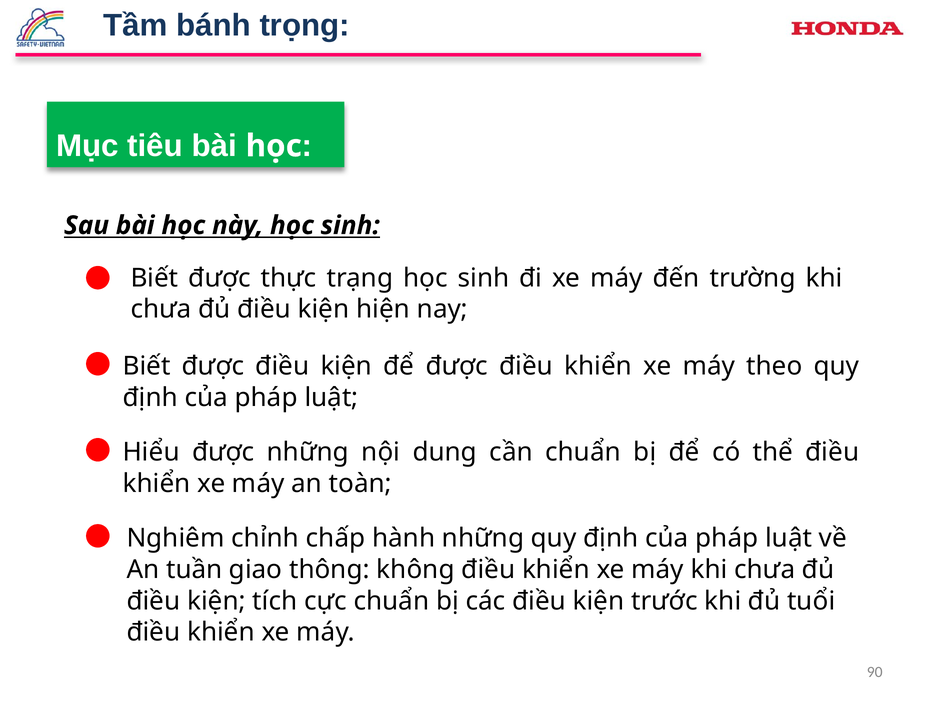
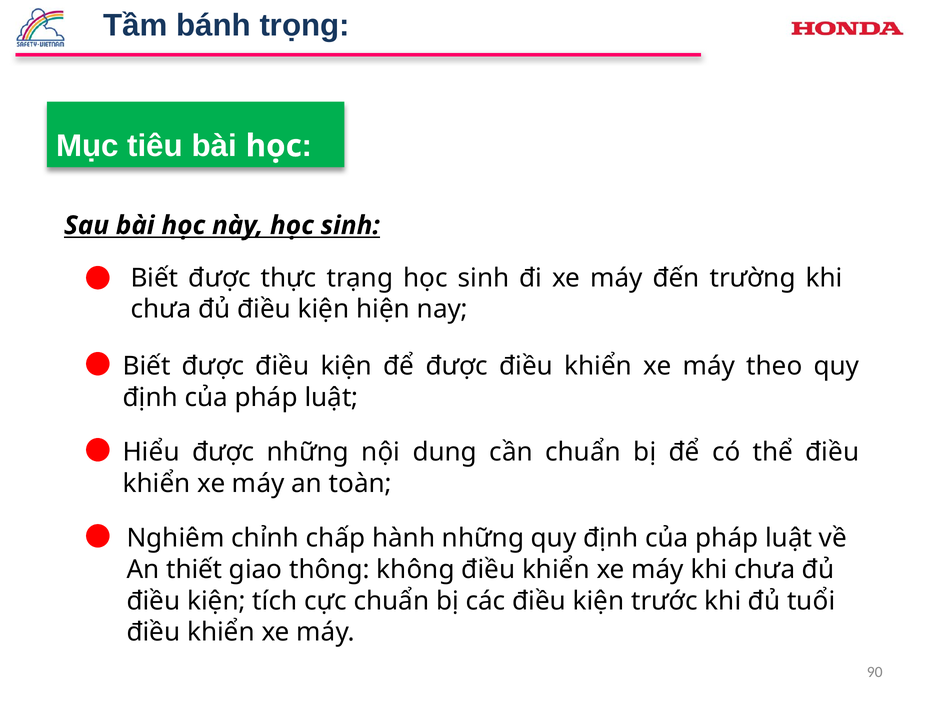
tuần: tuần -> thiết
